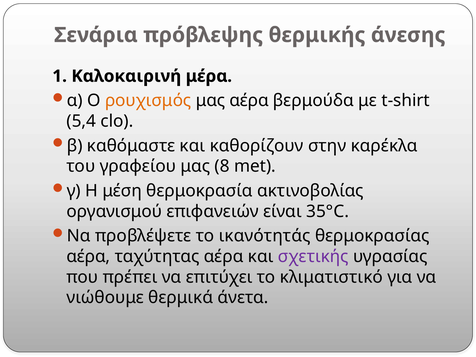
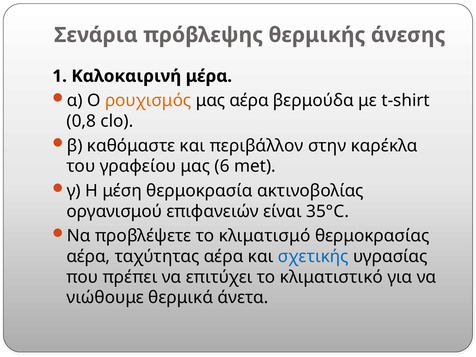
5,4: 5,4 -> 0,8
καθορίζουν: καθορίζουν -> περιβάλλον
8: 8 -> 6
ικανότητάς: ικανότητάς -> κλιματισμό
σχετικής colour: purple -> blue
